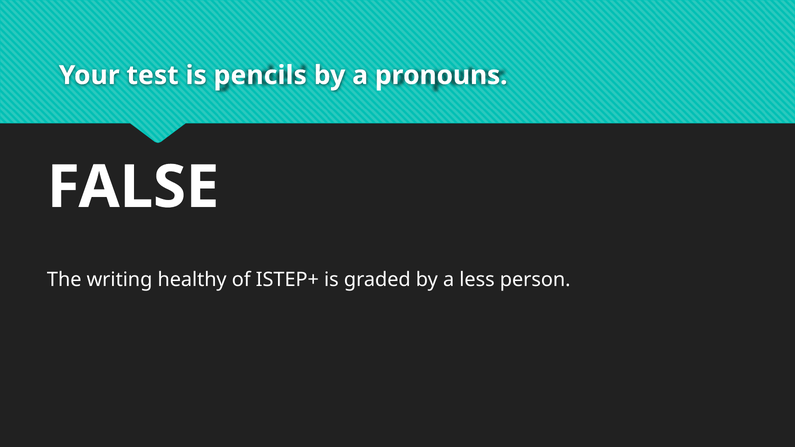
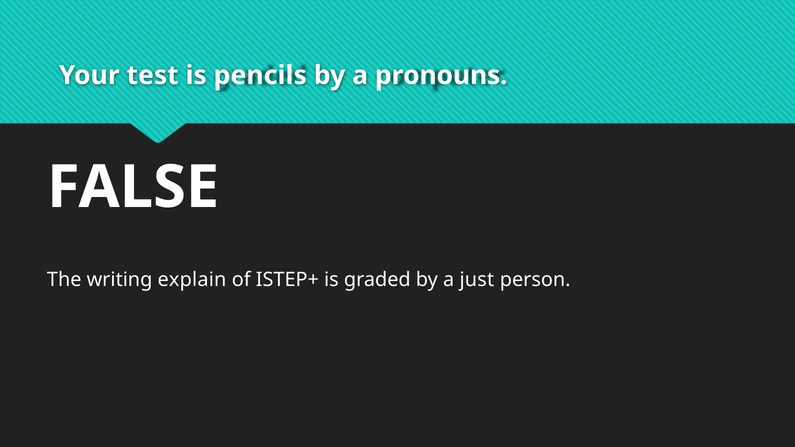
healthy: healthy -> explain
less: less -> just
